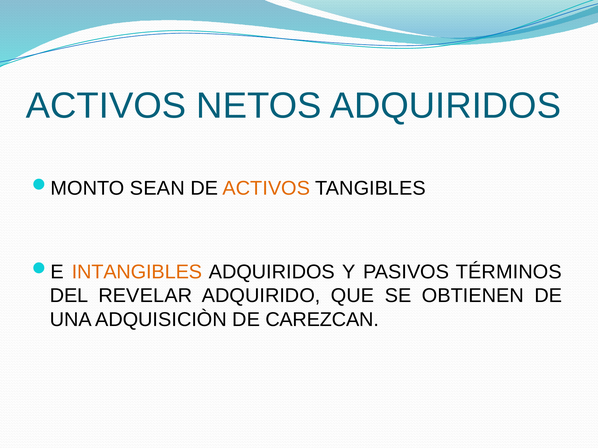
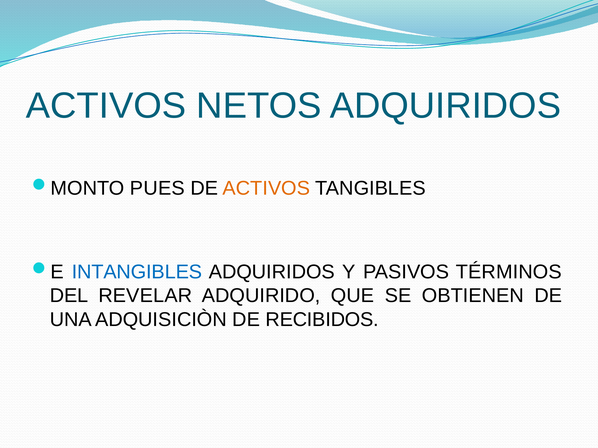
SEAN: SEAN -> PUES
INTANGIBLES colour: orange -> blue
CAREZCAN: CAREZCAN -> RECIBIDOS
